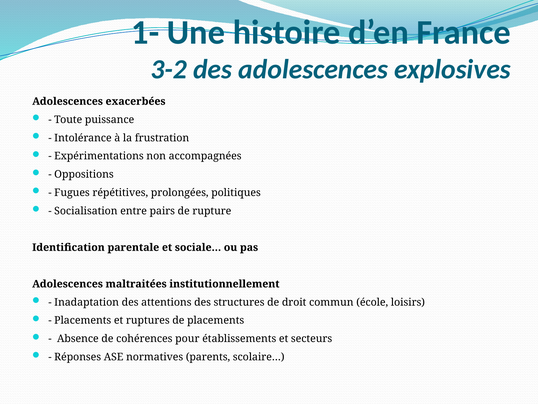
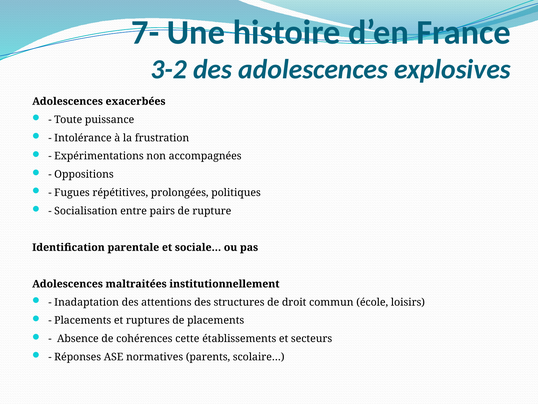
1-: 1- -> 7-
pour: pour -> cette
